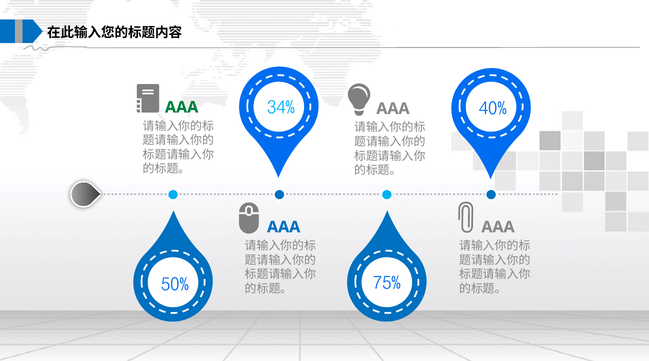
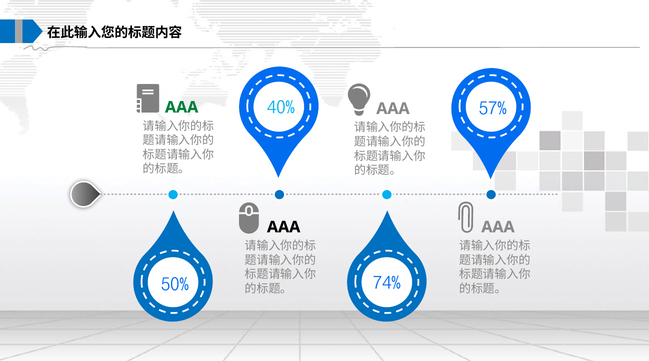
34%: 34% -> 40%
40%: 40% -> 57%
AAA at (284, 227) colour: blue -> black
75%: 75% -> 74%
